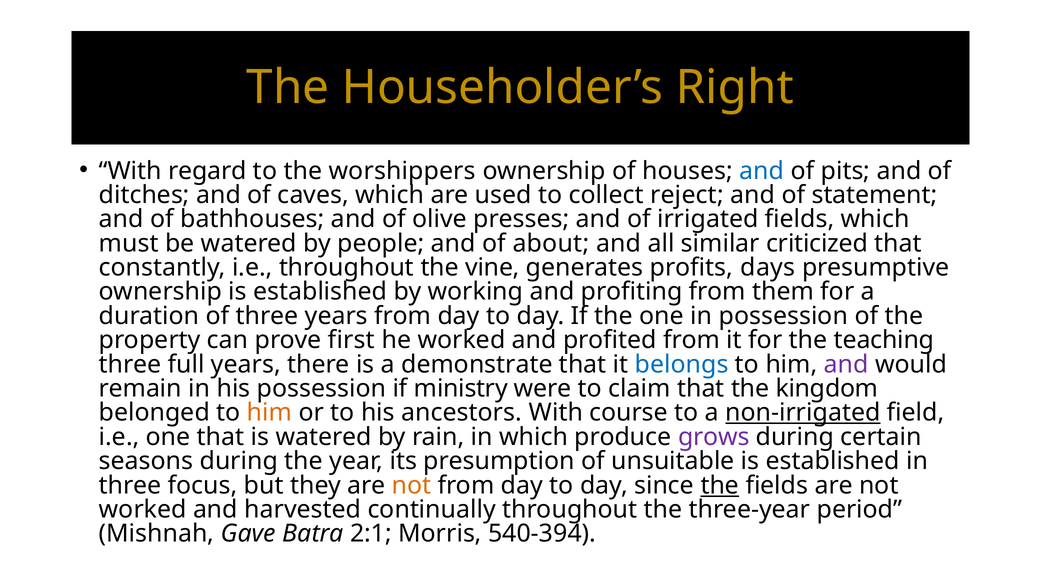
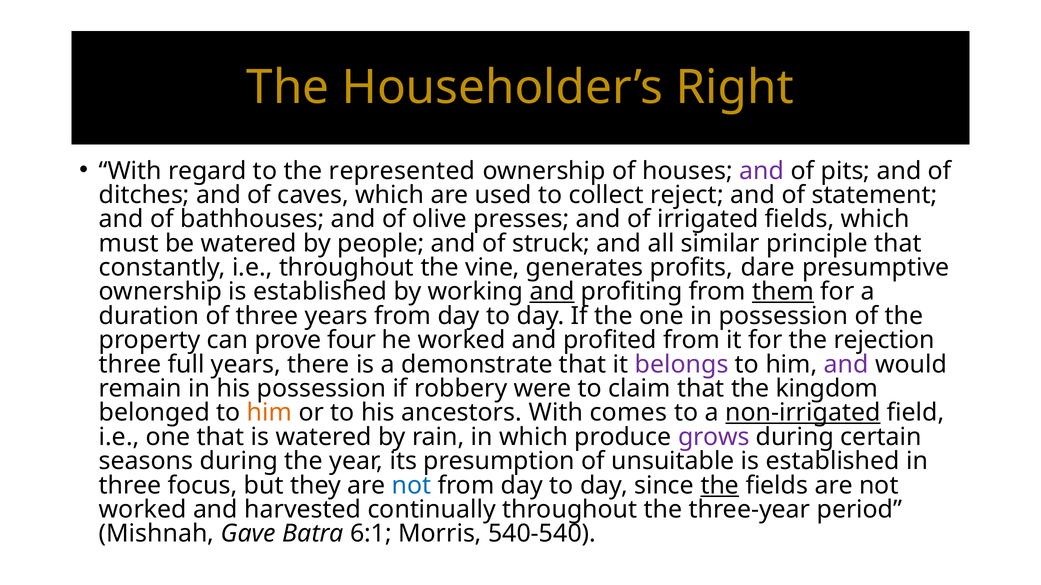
worshippers: worshippers -> represented
and at (762, 171) colour: blue -> purple
about: about -> struck
criticized: criticized -> principle
days: days -> dare
and at (552, 292) underline: none -> present
them underline: none -> present
first: first -> four
teaching: teaching -> rejection
belongs colour: blue -> purple
ministry: ministry -> robbery
course: course -> comes
not at (411, 486) colour: orange -> blue
2:1: 2:1 -> 6:1
540-394: 540-394 -> 540-540
